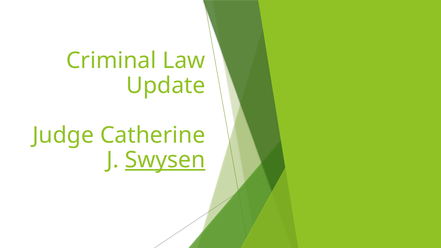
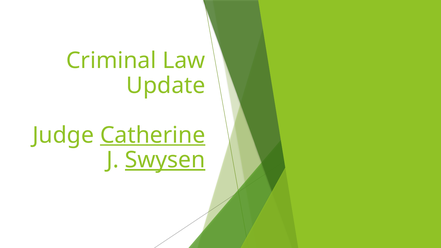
Catherine underline: none -> present
